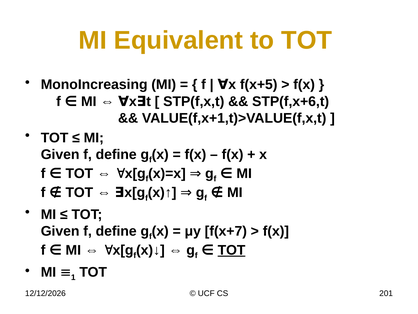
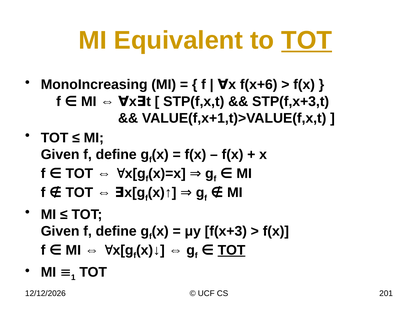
TOT at (307, 40) underline: none -> present
f(x+5: f(x+5 -> f(x+6
STP(f,x+6,t: STP(f,x+6,t -> STP(f,x+3,t
f(x+7: f(x+7 -> f(x+3
